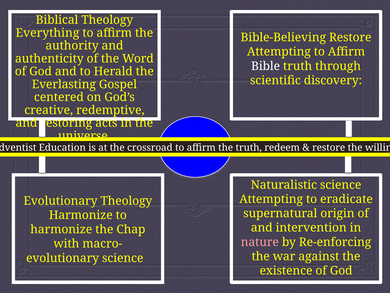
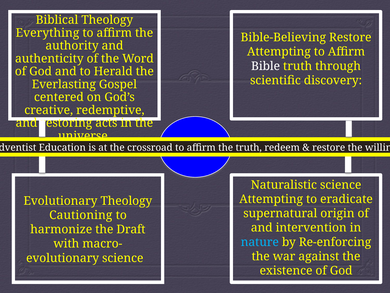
Harmonize at (81, 215): Harmonize -> Cautioning
Chap: Chap -> Draft
nature colour: pink -> light blue
